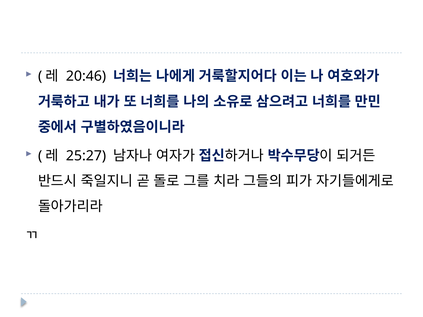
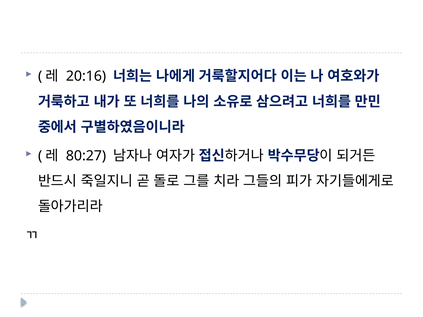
20:46: 20:46 -> 20:16
25:27: 25:27 -> 80:27
